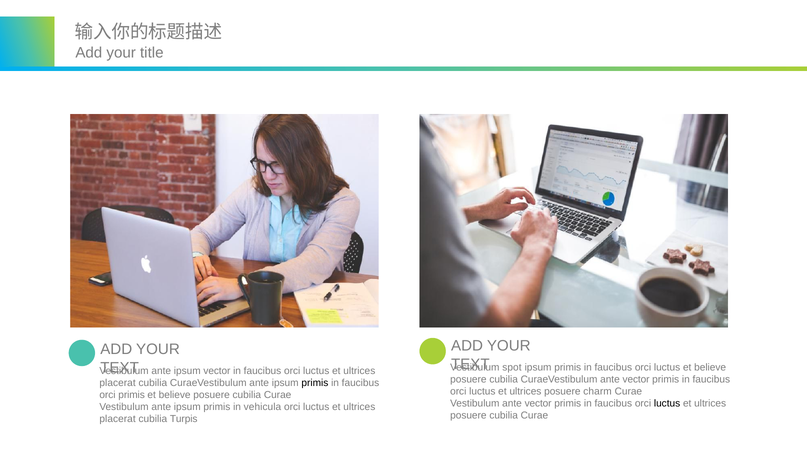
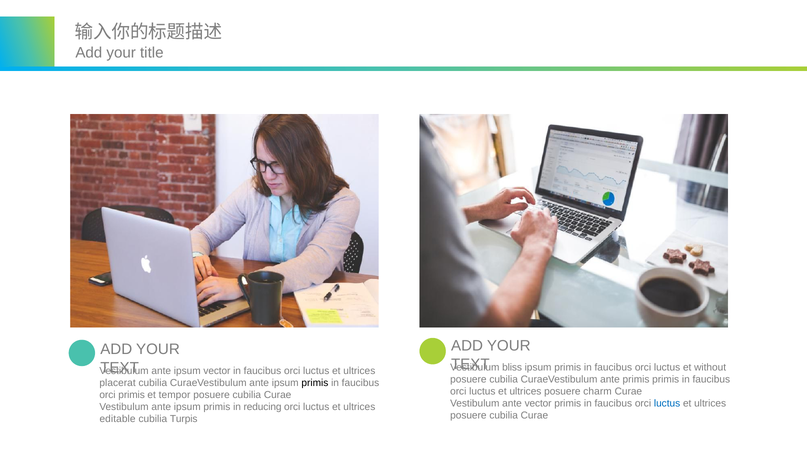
spot: spot -> bliss
luctus et believe: believe -> without
CuraeVestibulum ante vector: vector -> primis
believe at (175, 395): believe -> tempor
luctus at (667, 404) colour: black -> blue
vehicula: vehicula -> reducing
placerat at (118, 419): placerat -> editable
